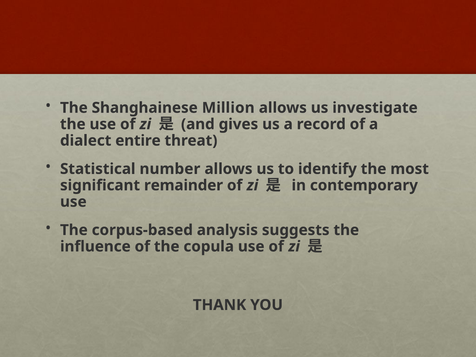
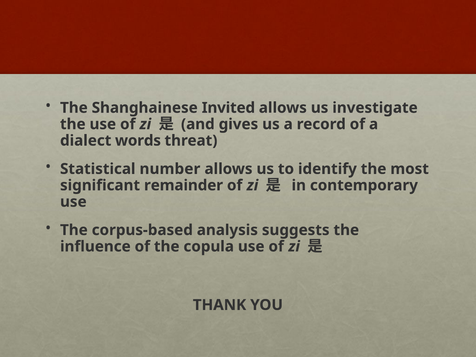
Million: Million -> Invited
entire: entire -> words
